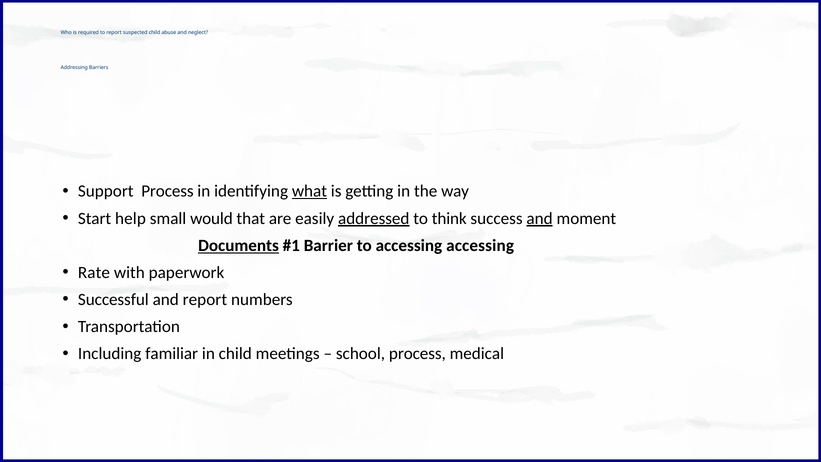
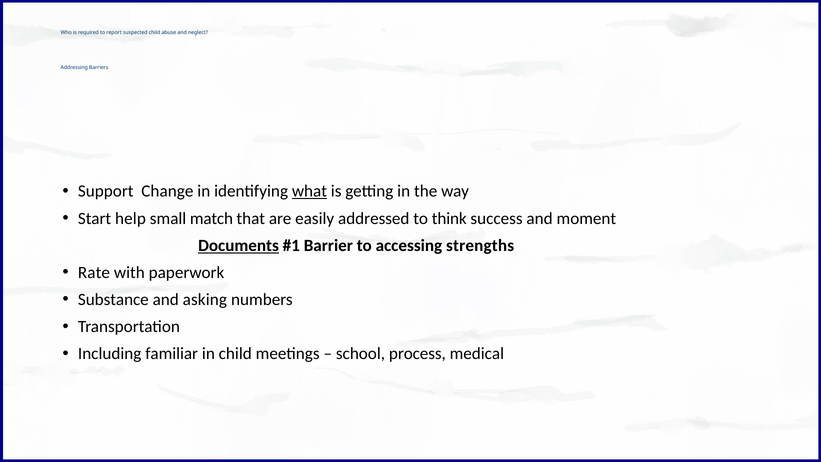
Support Process: Process -> Change
would: would -> match
addressed underline: present -> none
and at (540, 218) underline: present -> none
accessing accessing: accessing -> strengths
Successful: Successful -> Substance
and report: report -> asking
